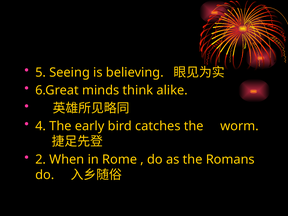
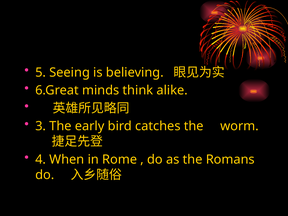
4: 4 -> 3
2: 2 -> 4
